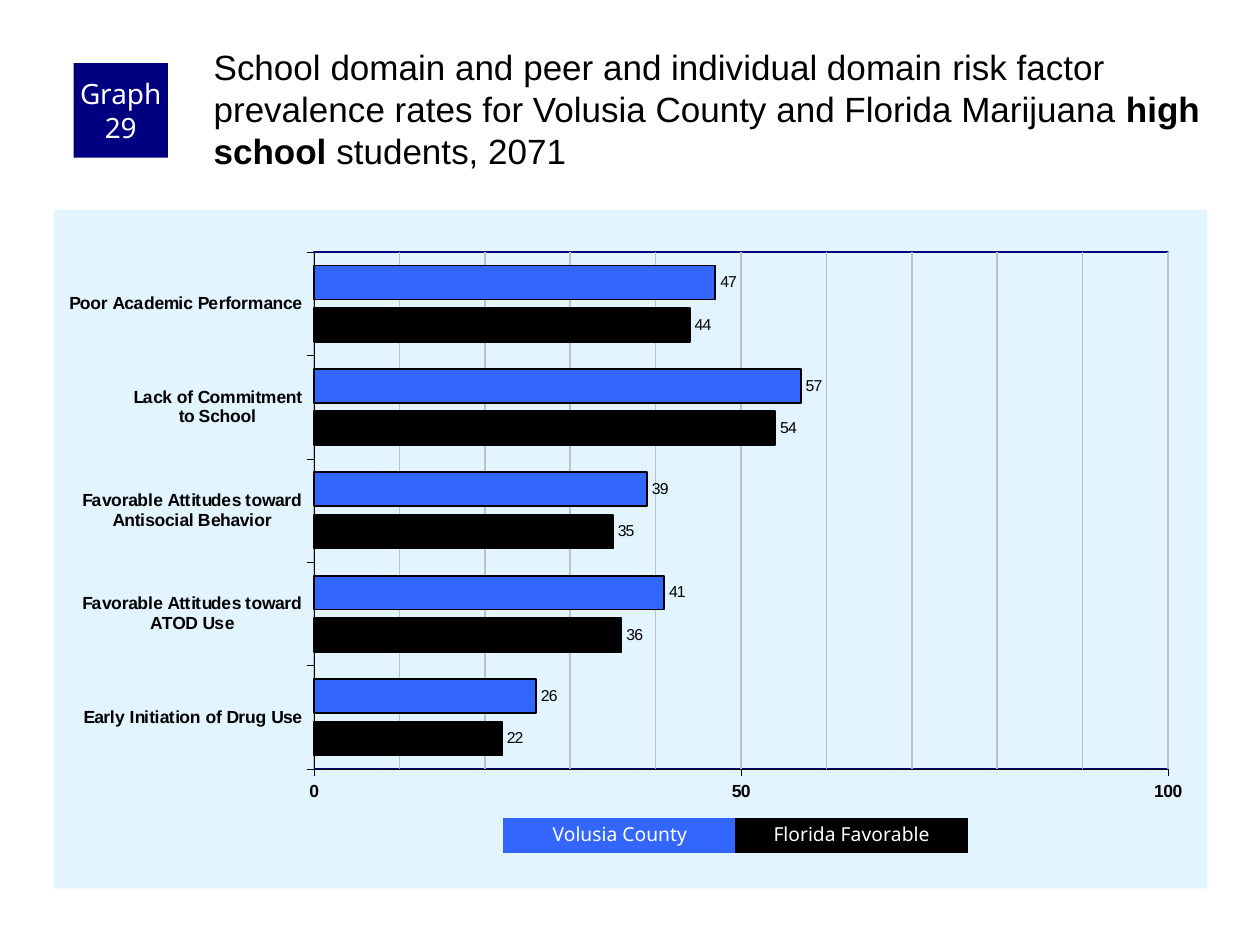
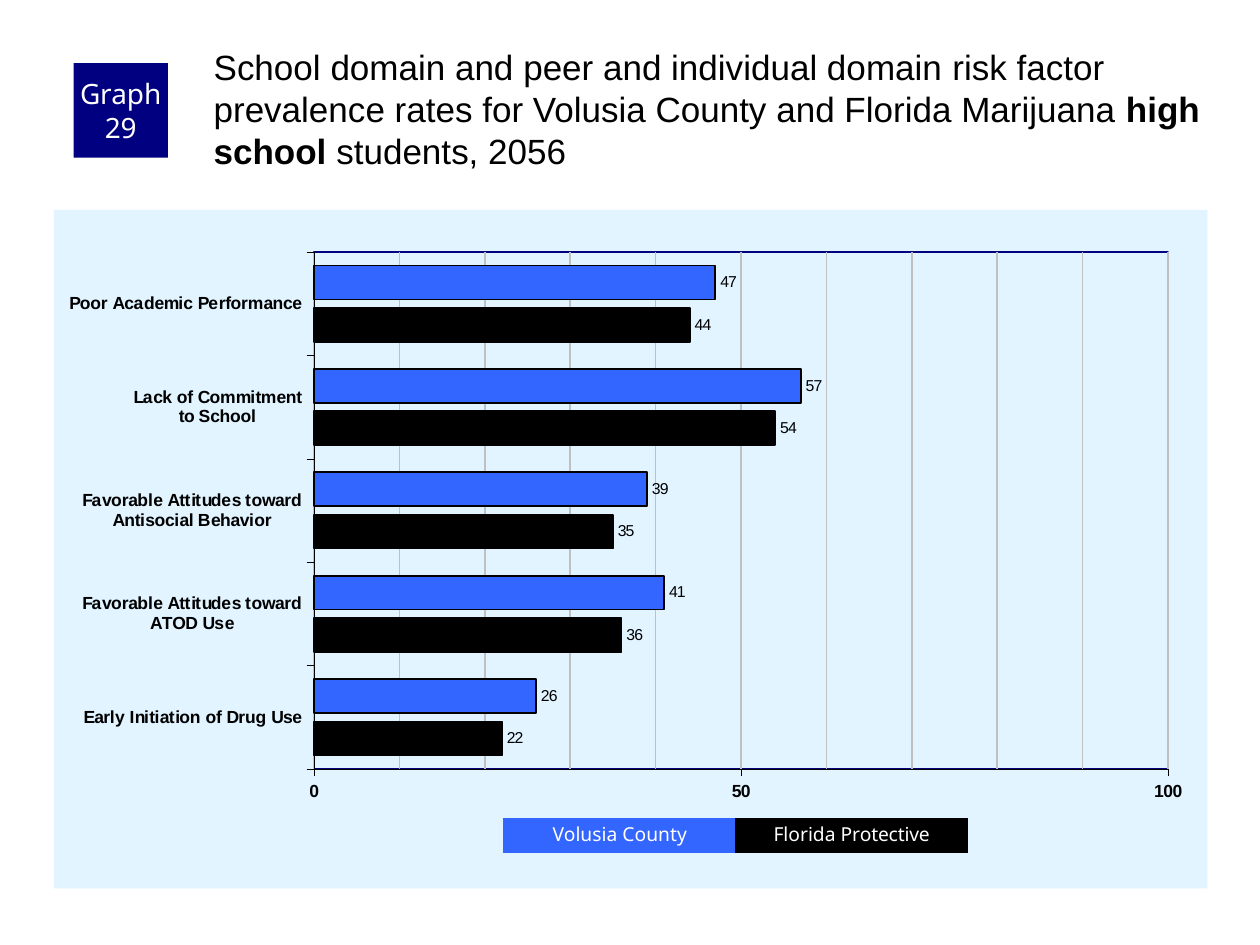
2071: 2071 -> 2056
Florida Favorable: Favorable -> Protective
